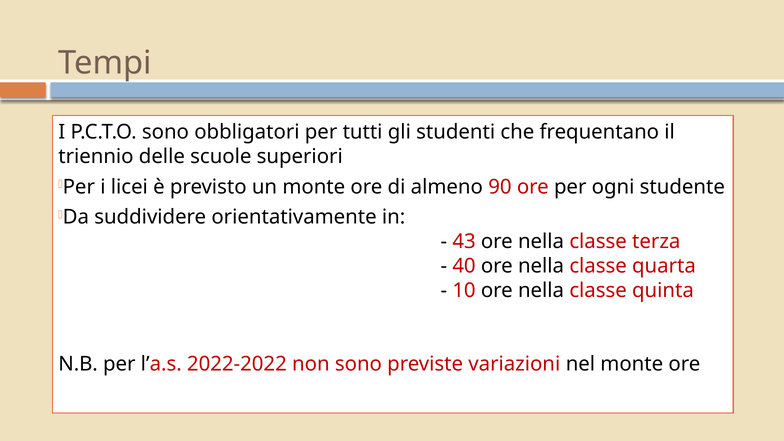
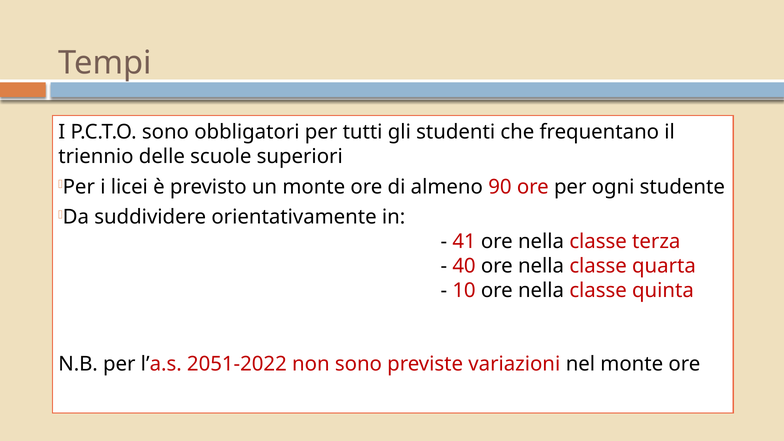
43: 43 -> 41
2022-2022: 2022-2022 -> 2051-2022
